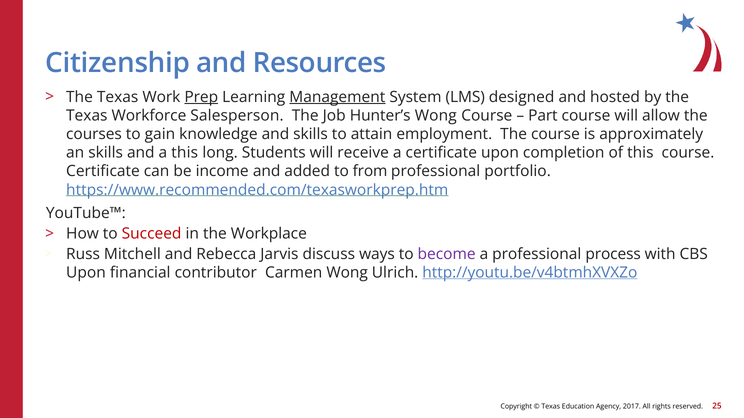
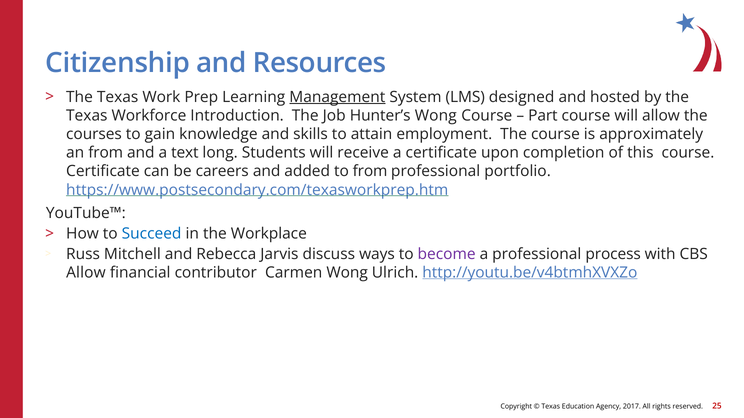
Prep underline: present -> none
Salesperson: Salesperson -> Introduction
an skills: skills -> from
a this: this -> text
income: income -> careers
https://www.recommended.com/texasworkprep.htm: https://www.recommended.com/texasworkprep.htm -> https://www.postsecondary.com/texasworkprep.htm
Succeed colour: red -> blue
Upon at (86, 273): Upon -> Allow
